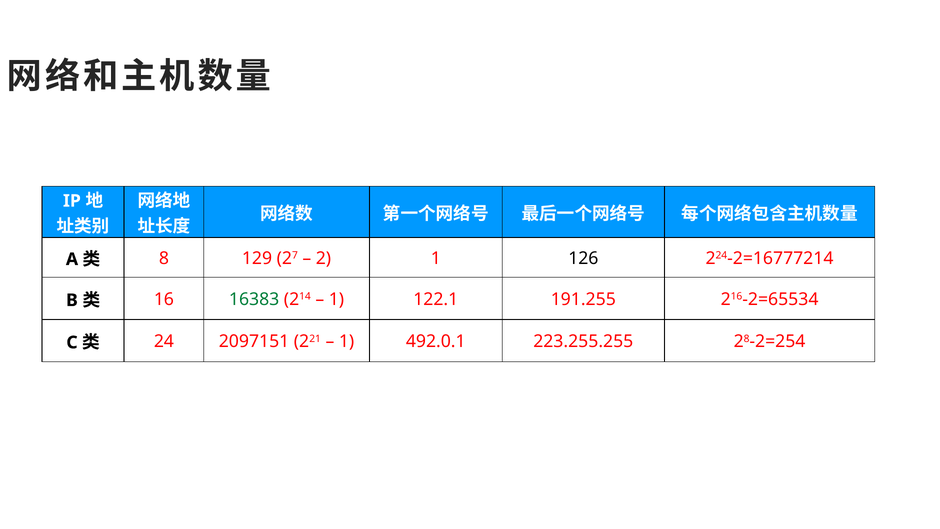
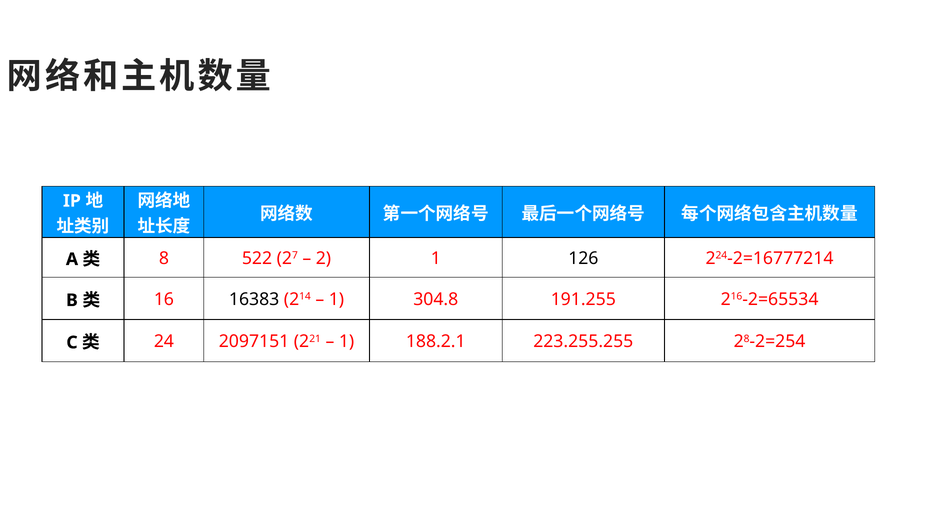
129: 129 -> 522
16383 colour: green -> black
122.1: 122.1 -> 304.8
492.0.1: 492.0.1 -> 188.2.1
